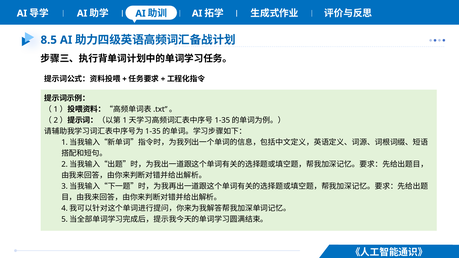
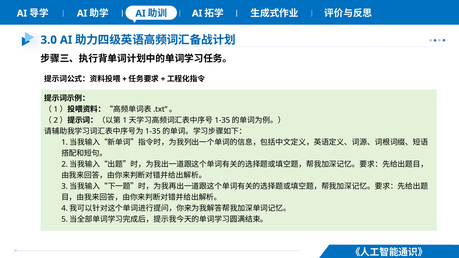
8.5: 8.5 -> 3.0
